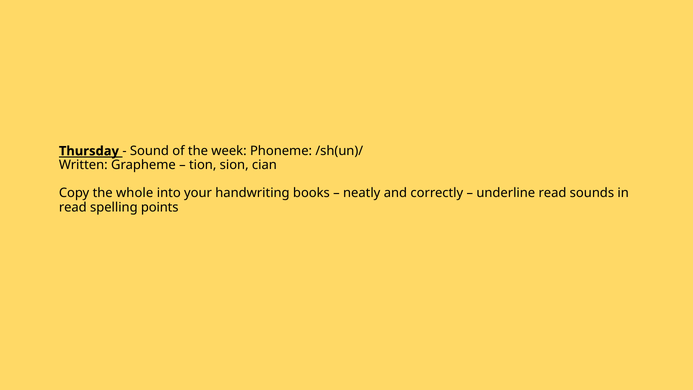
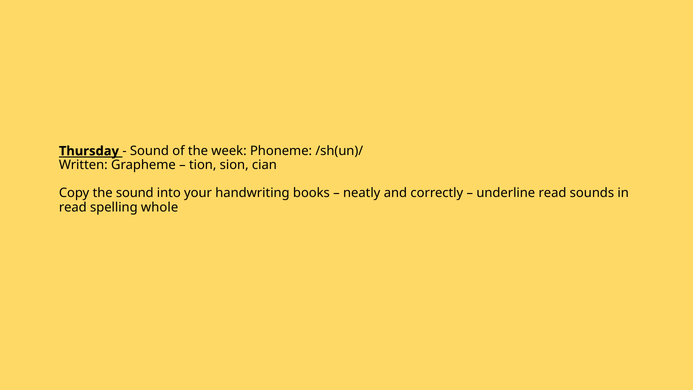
the whole: whole -> sound
points: points -> whole
